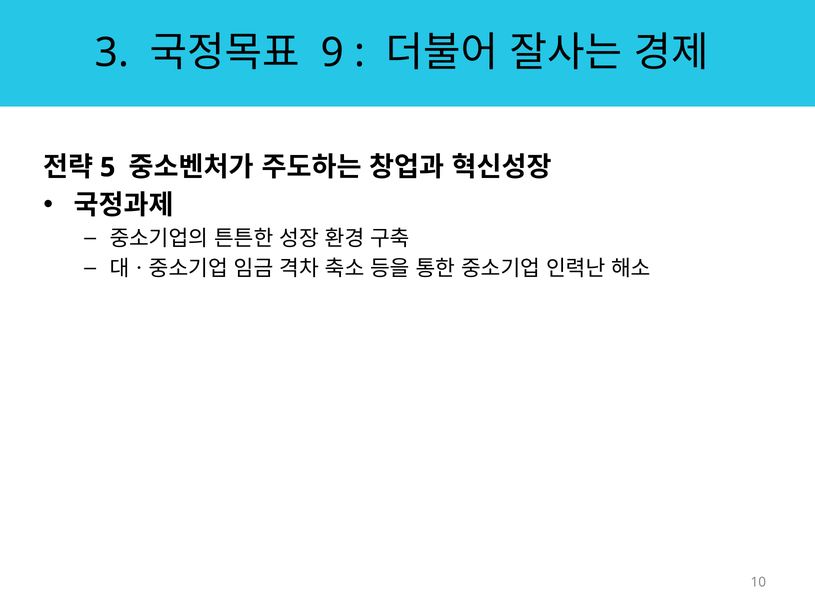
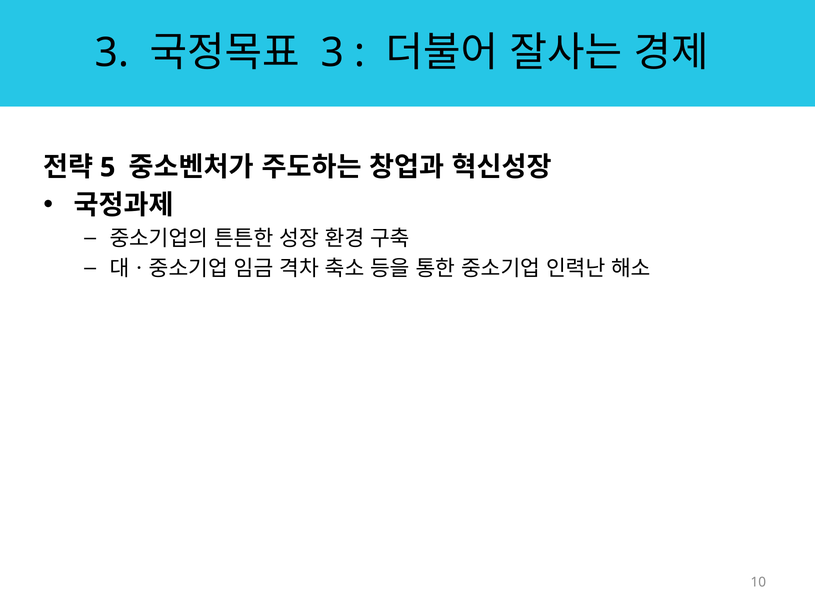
9 at (332, 53): 9 -> 3
